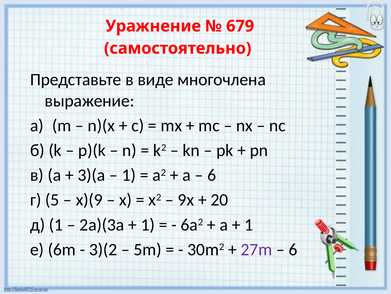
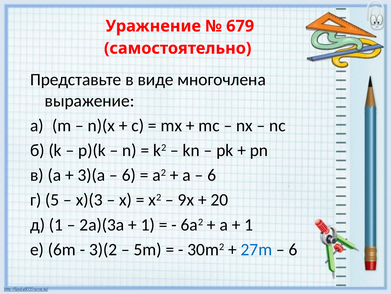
1 at (129, 175): 1 -> 6
x)(9: x)(9 -> x)(3
27m colour: purple -> blue
